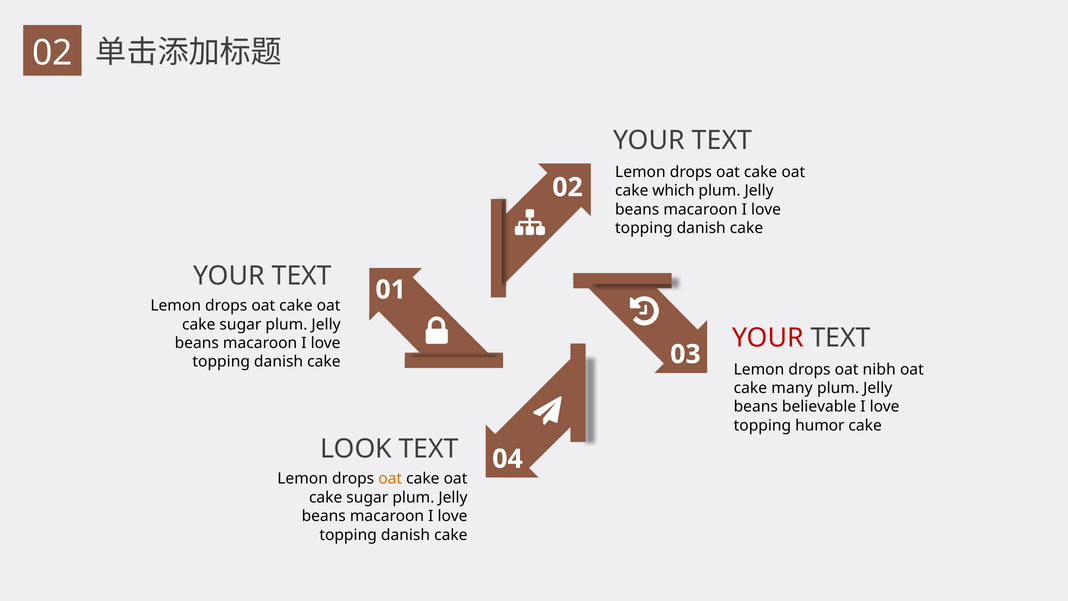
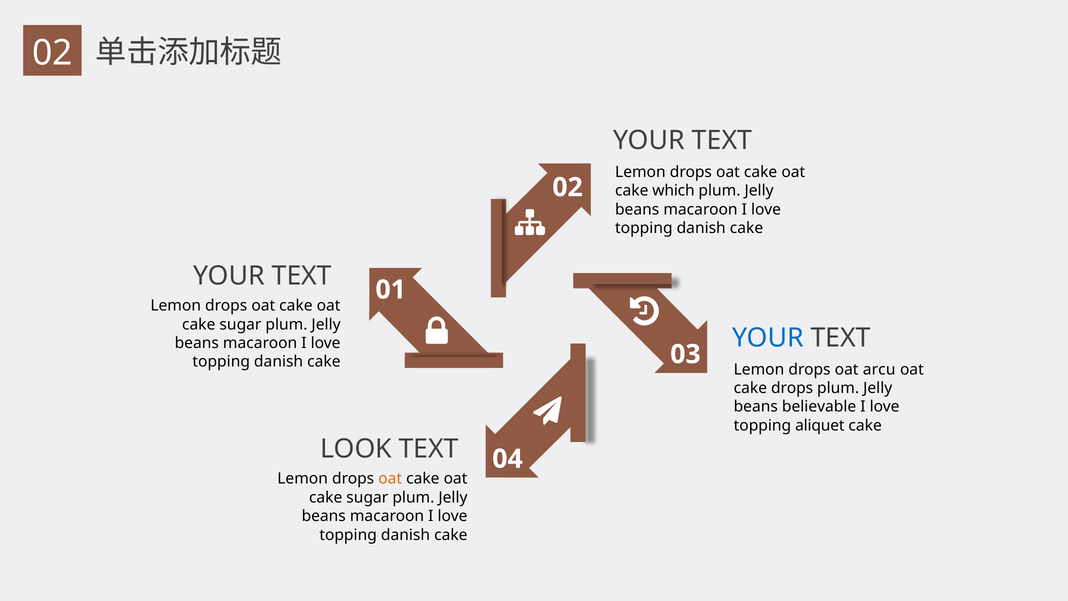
YOUR at (768, 338) colour: red -> blue
nibh: nibh -> arcu
cake many: many -> drops
humor: humor -> aliquet
